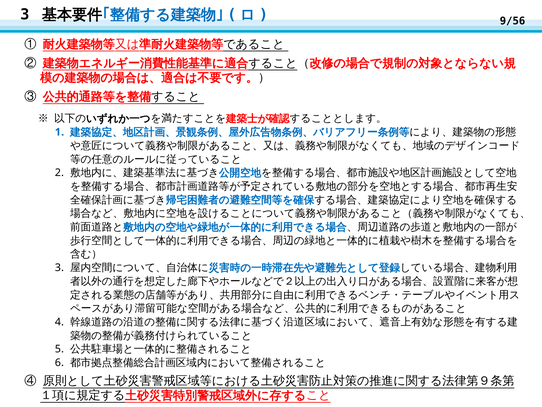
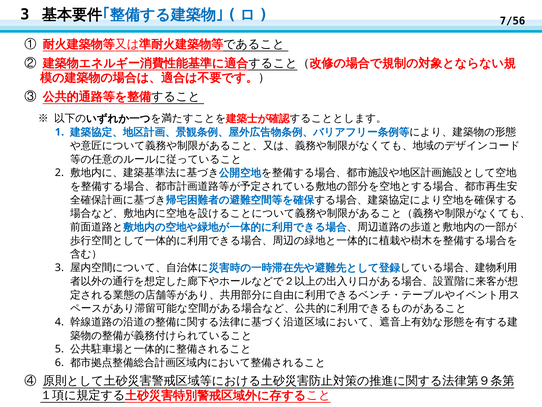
9/56: 9/56 -> 7/56
